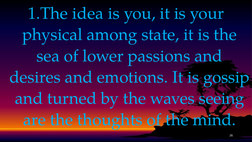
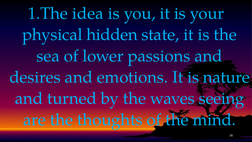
among: among -> hidden
gossip: gossip -> nature
